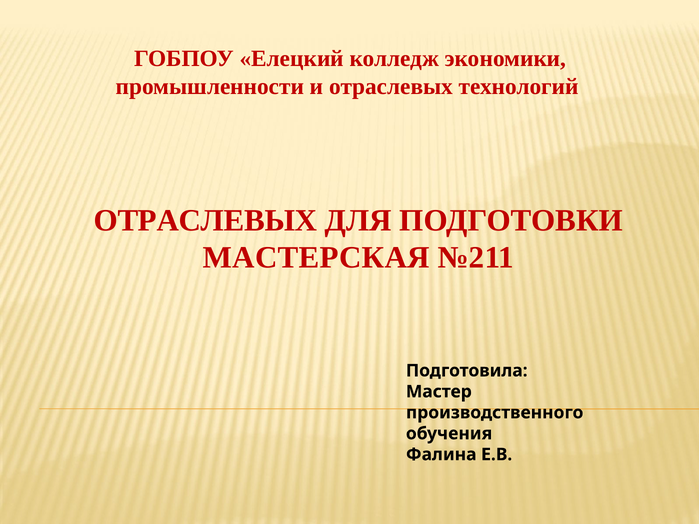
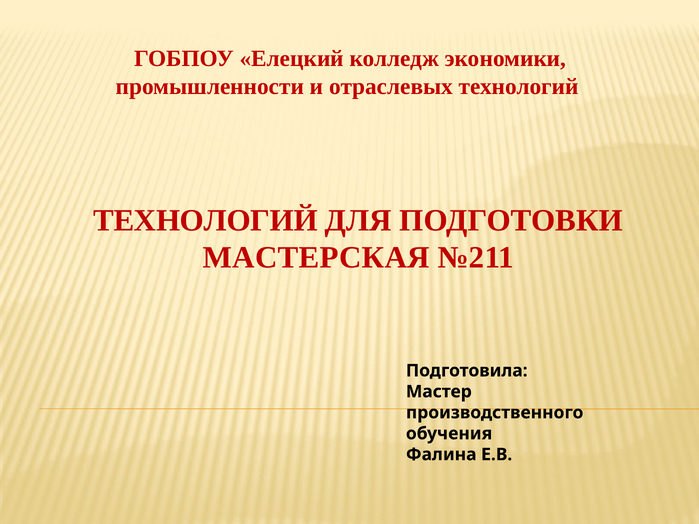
ОТРАСЛЕВЫХ at (205, 220): ОТРАСЛЕВЫХ -> ТЕХНОЛОГИЙ
